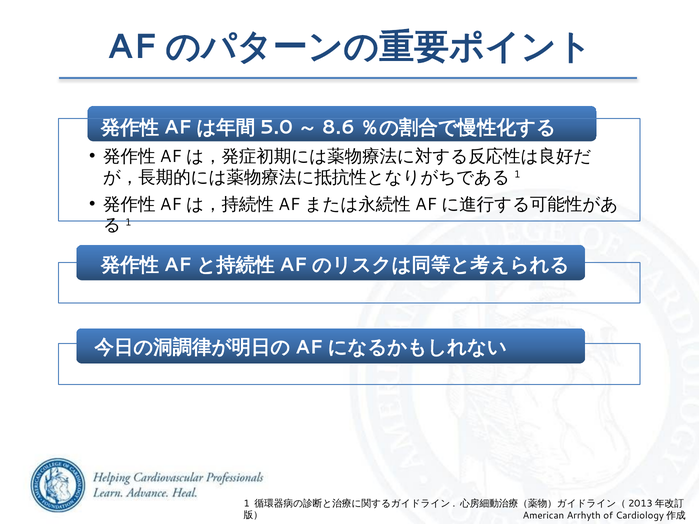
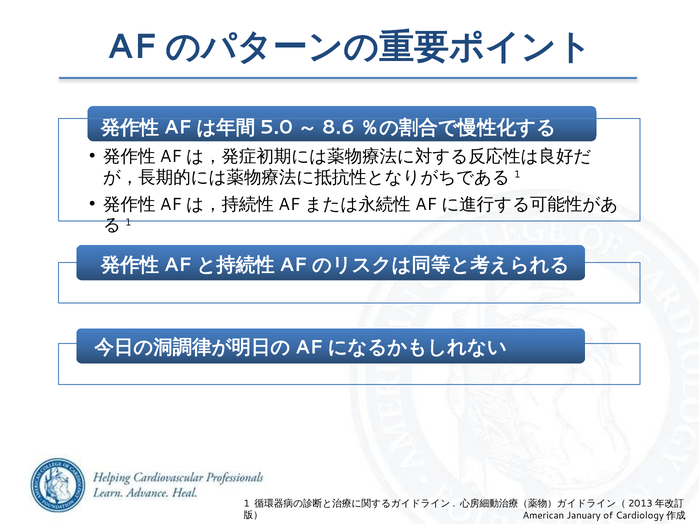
Arrhyth: Arrhyth -> January
